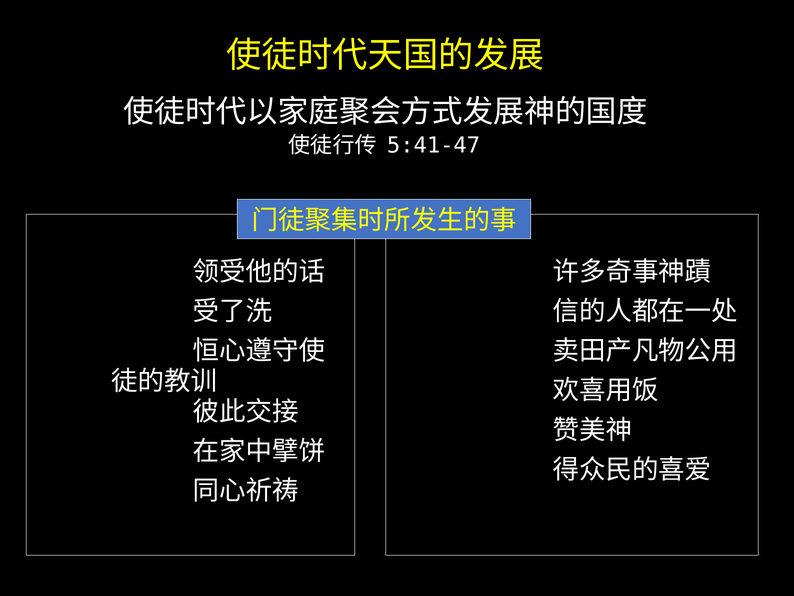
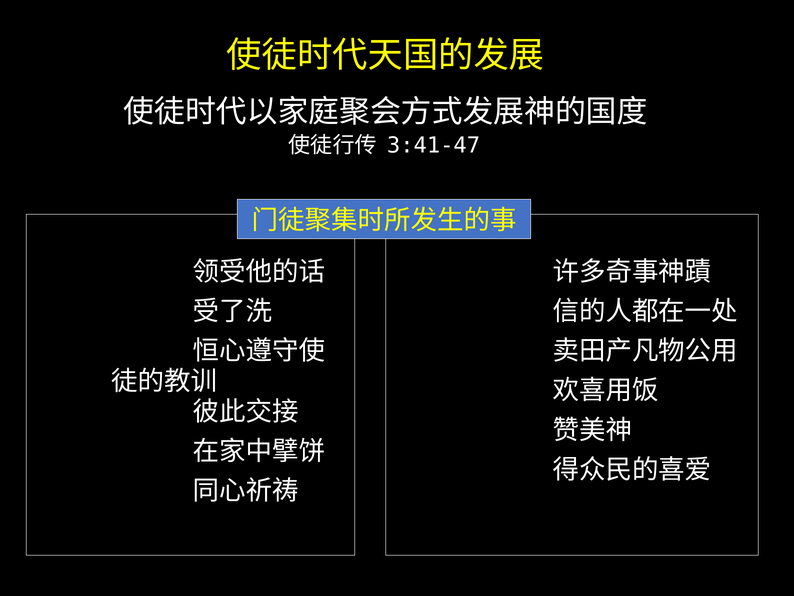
5:41-47: 5:41-47 -> 3:41-47
